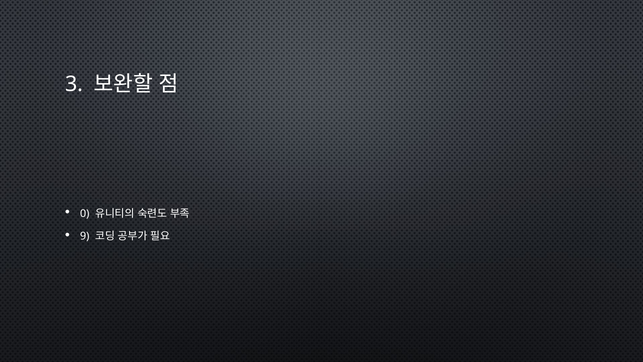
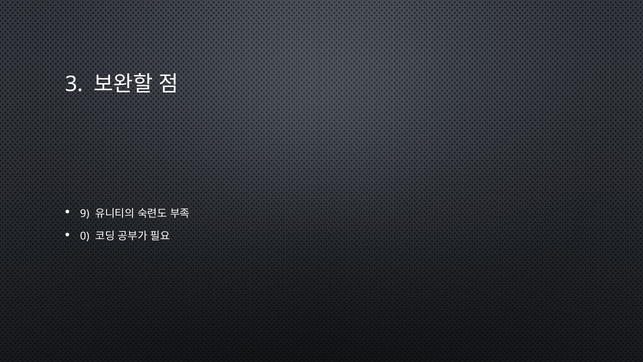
0: 0 -> 9
9: 9 -> 0
